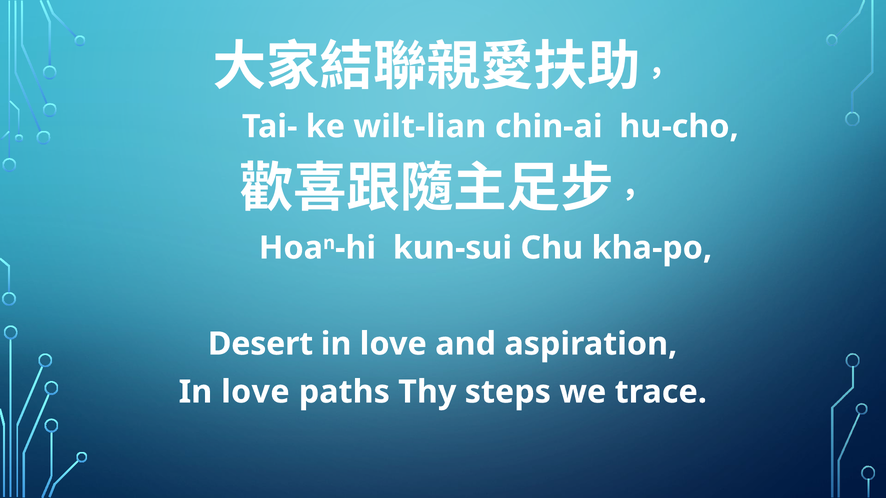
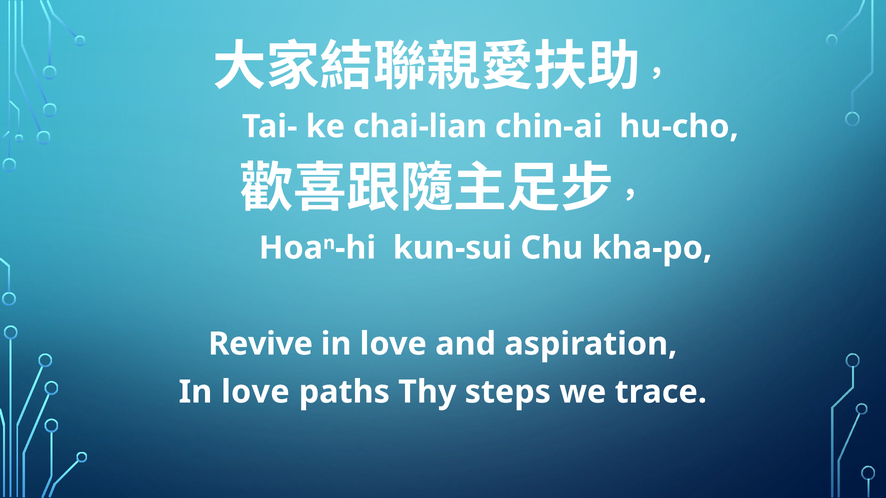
wilt-lian: wilt-lian -> chai-lian
Desert: Desert -> Revive
